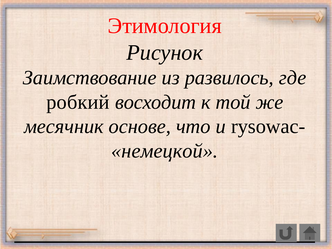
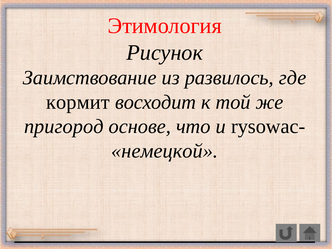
робкий: робкий -> кормит
месячник: месячник -> пригород
